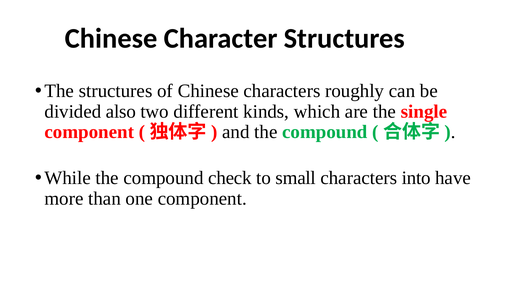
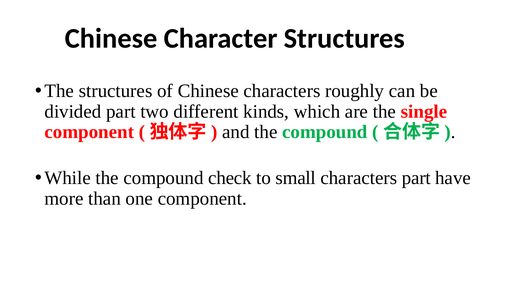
divided also: also -> part
characters into: into -> part
